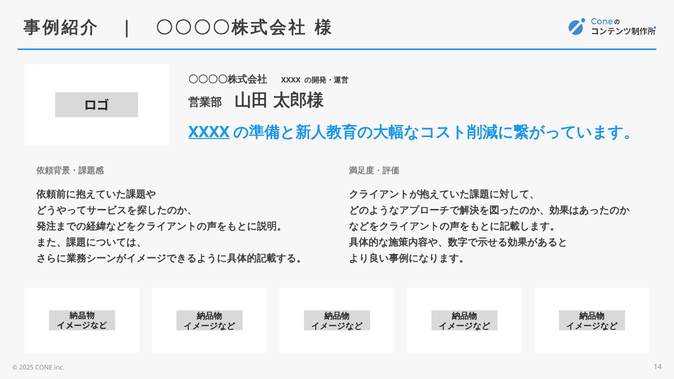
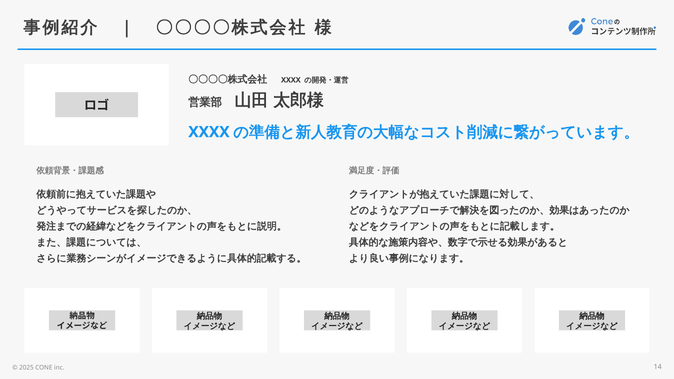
XXXX at (209, 132) underline: present -> none
